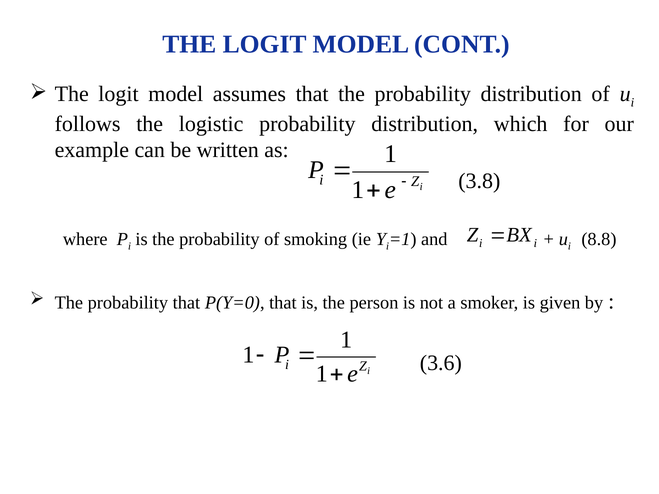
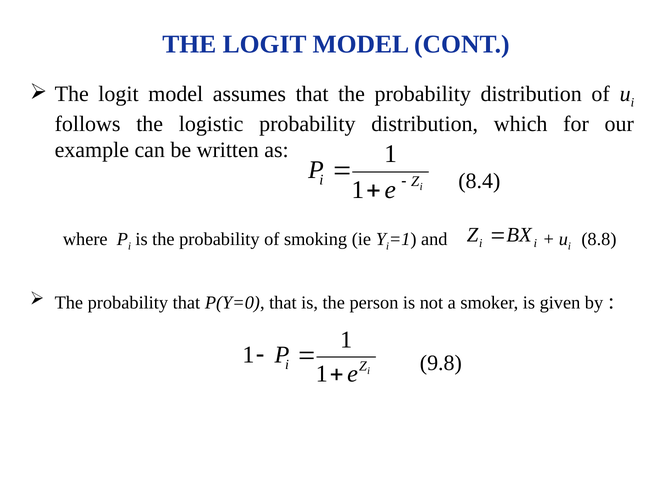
3.8: 3.8 -> 8.4
3.6: 3.6 -> 9.8
